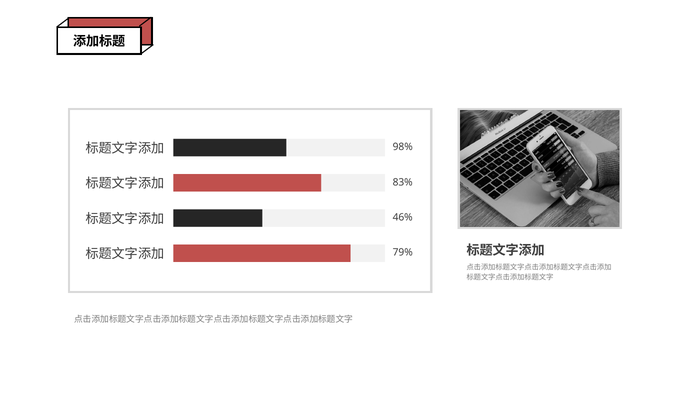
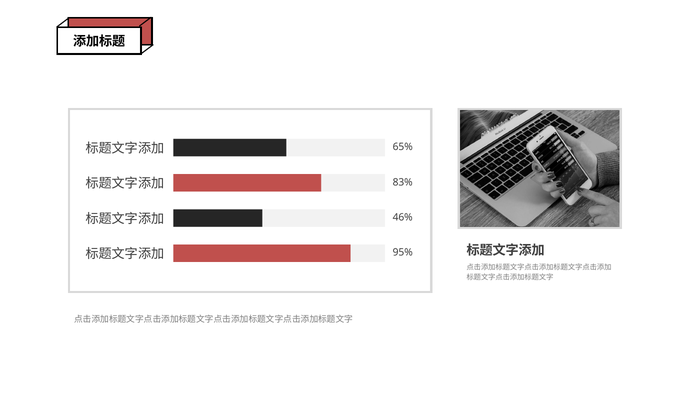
98%: 98% -> 65%
79%: 79% -> 95%
